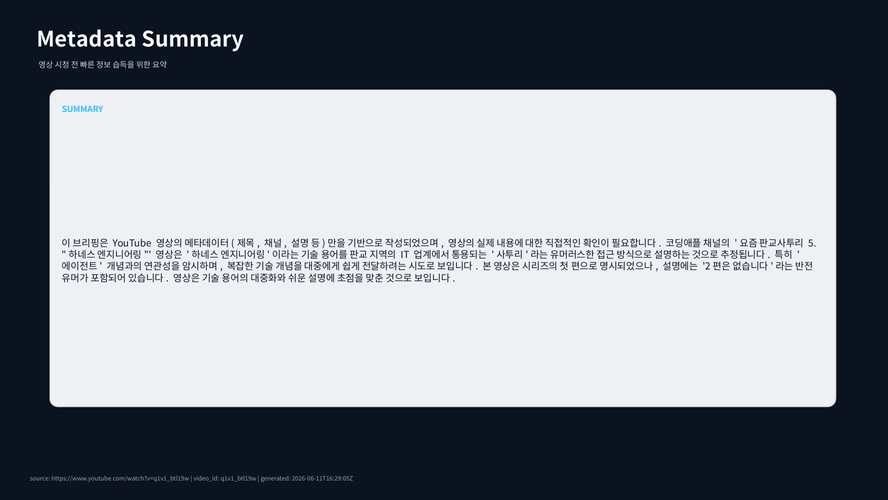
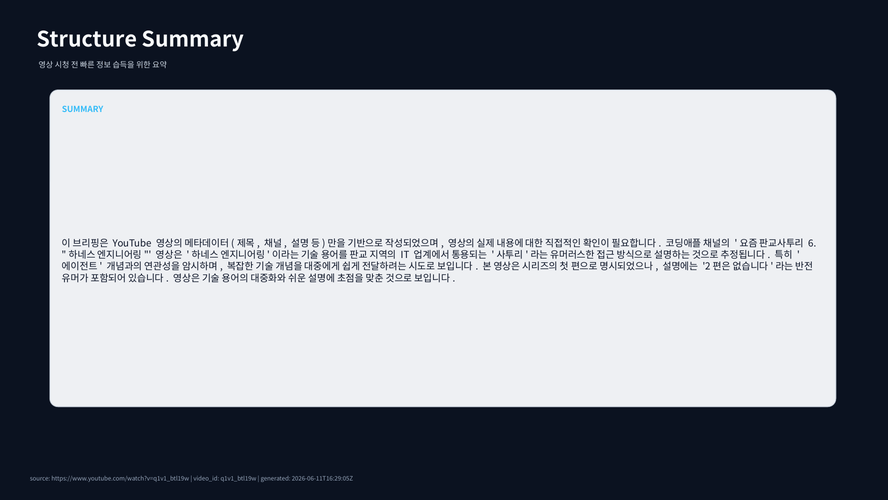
Metadata: Metadata -> Structure
5: 5 -> 6
